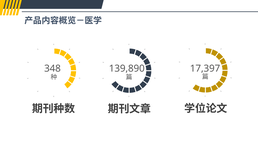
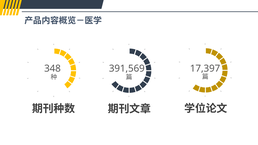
139,890: 139,890 -> 391,569
